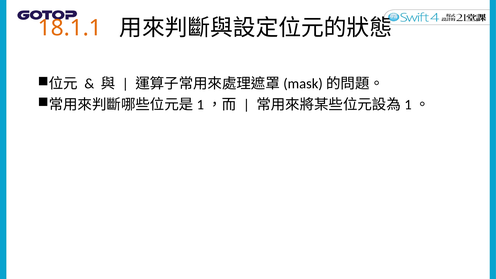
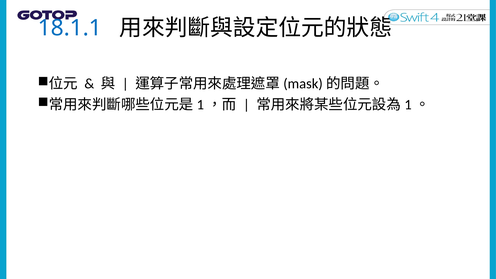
18.1.1 colour: orange -> blue
